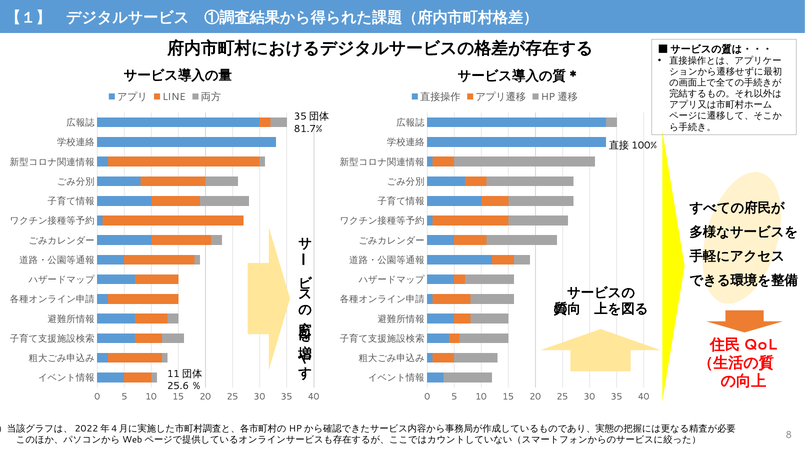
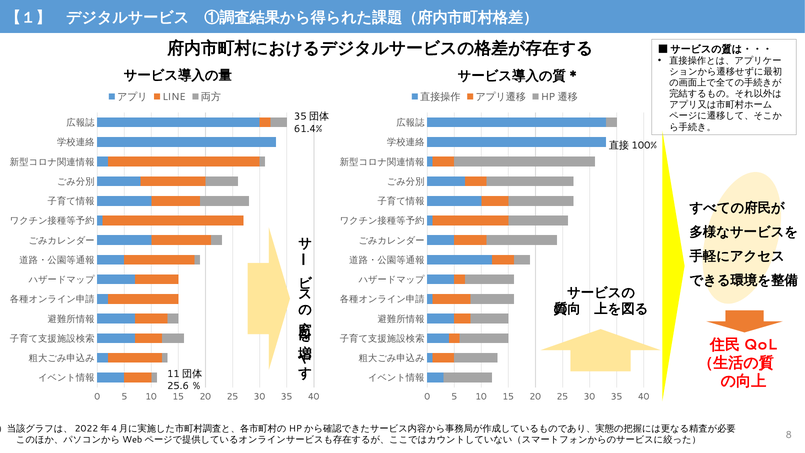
81.7%: 81.7% -> 61.4%
